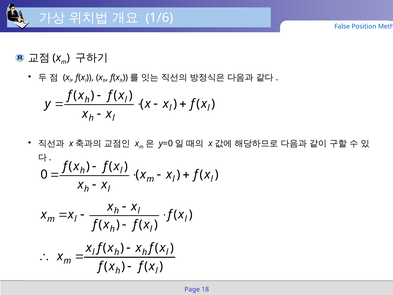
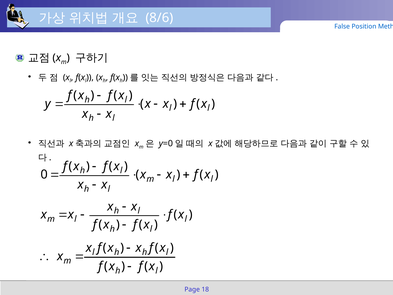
1/6: 1/6 -> 8/6
